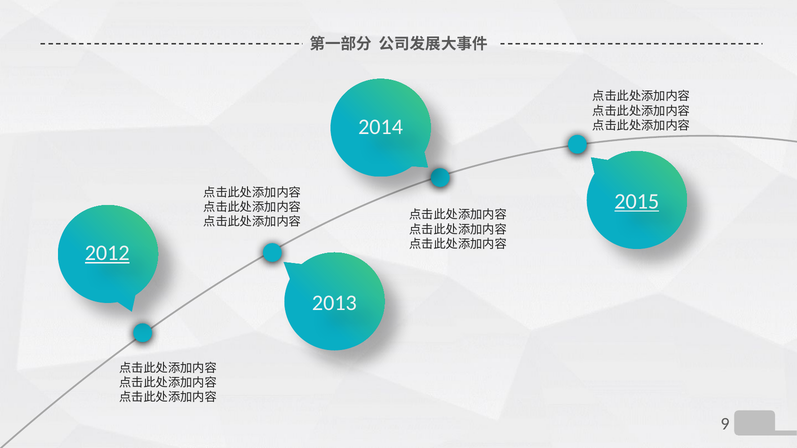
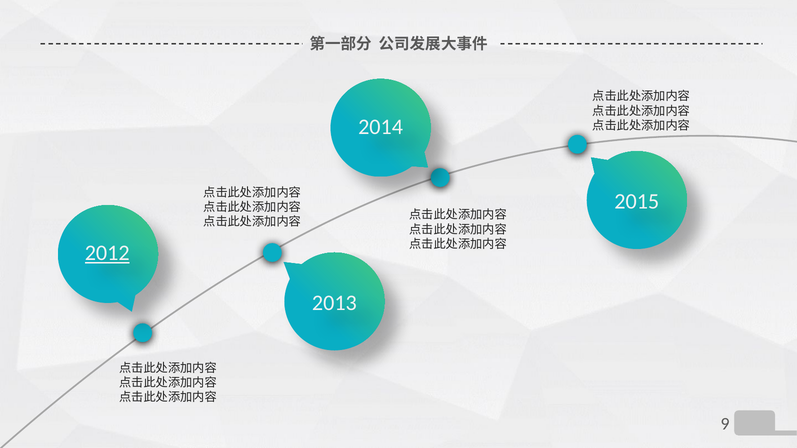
2015 underline: present -> none
